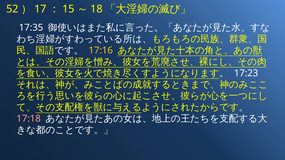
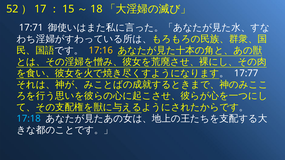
17:35: 17:35 -> 17:71
17:23: 17:23 -> 17:77
17:18 colour: pink -> light blue
